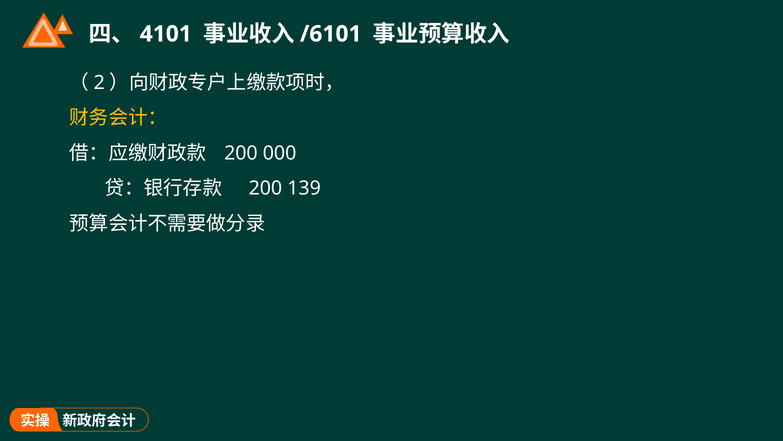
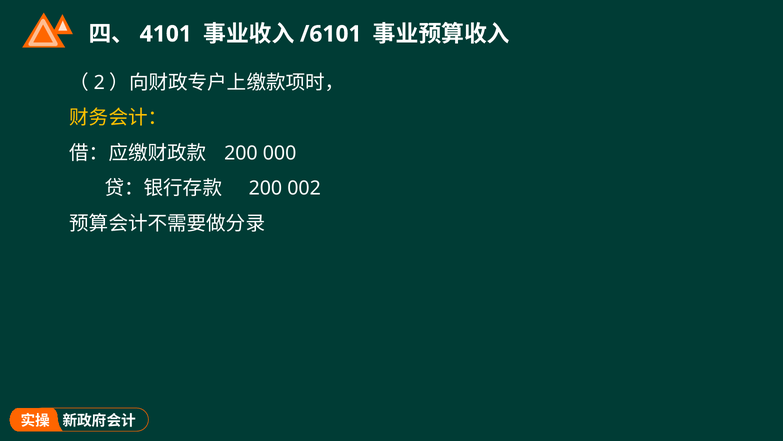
139: 139 -> 002
